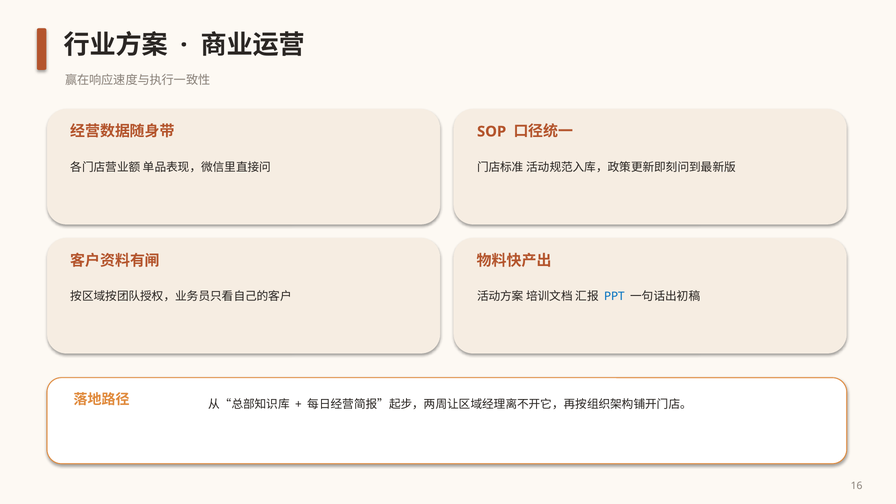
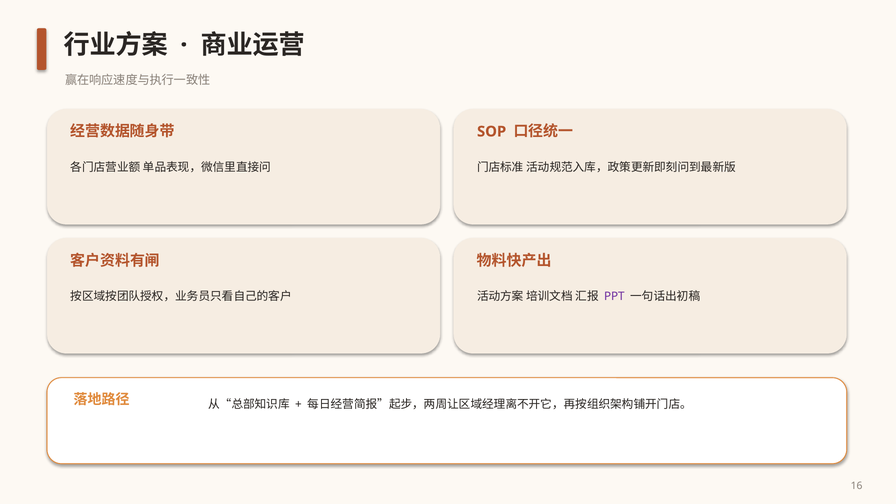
PPT colour: blue -> purple
